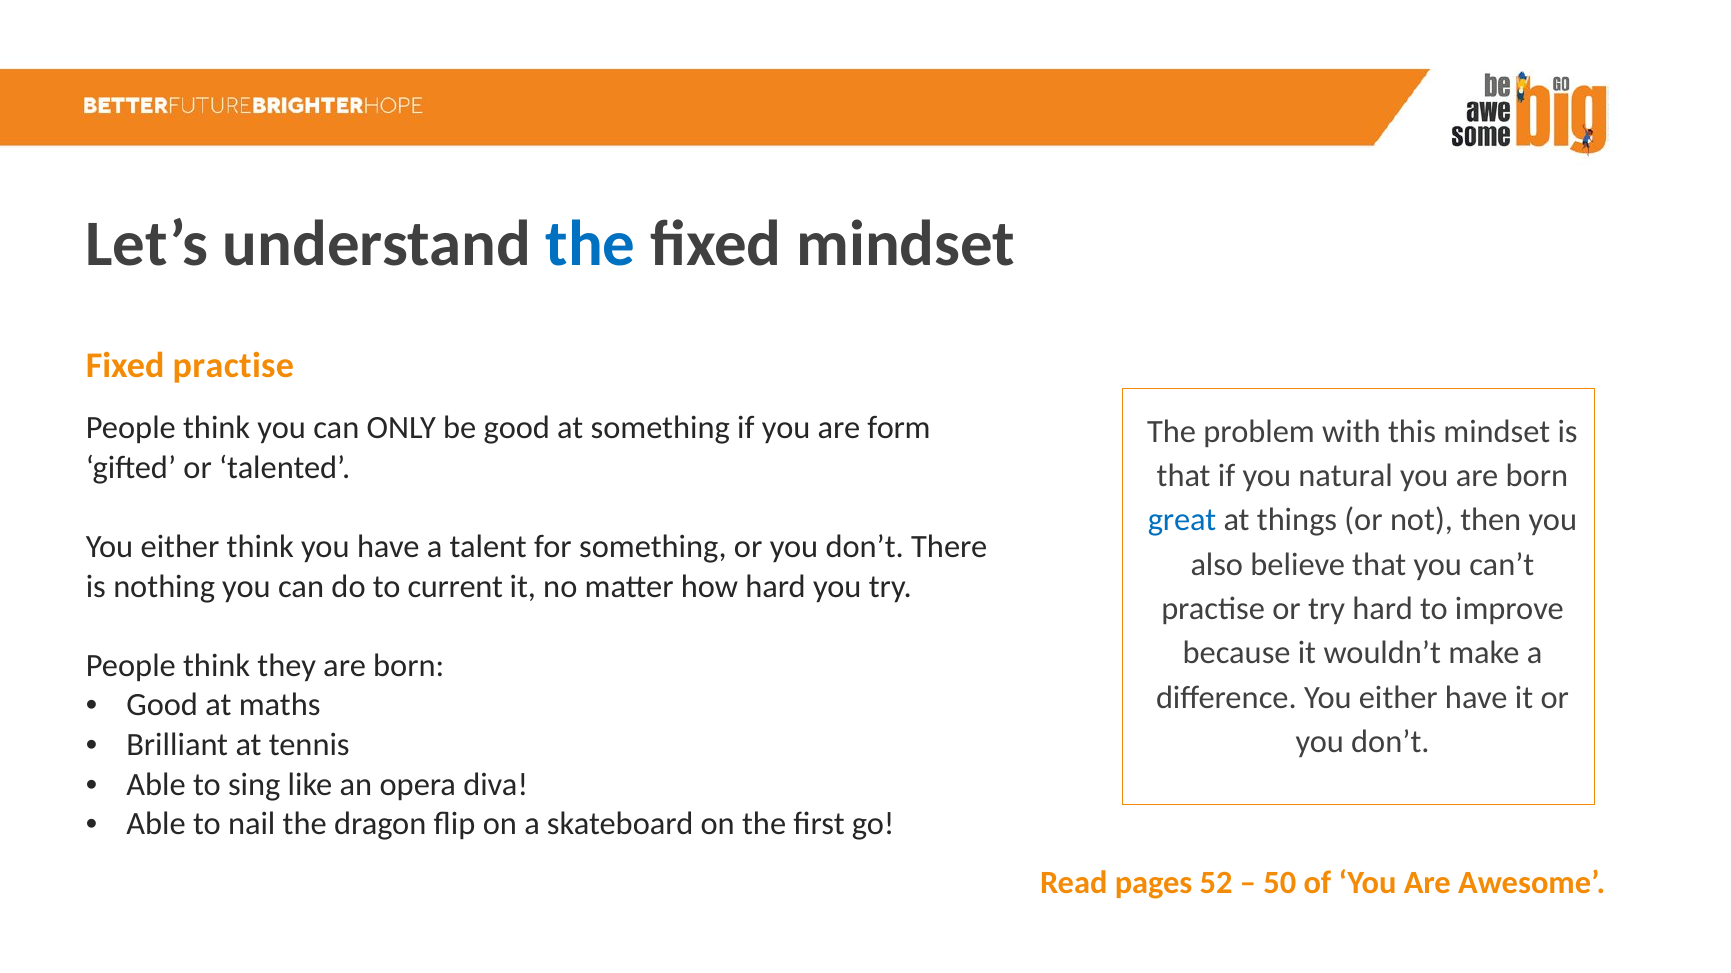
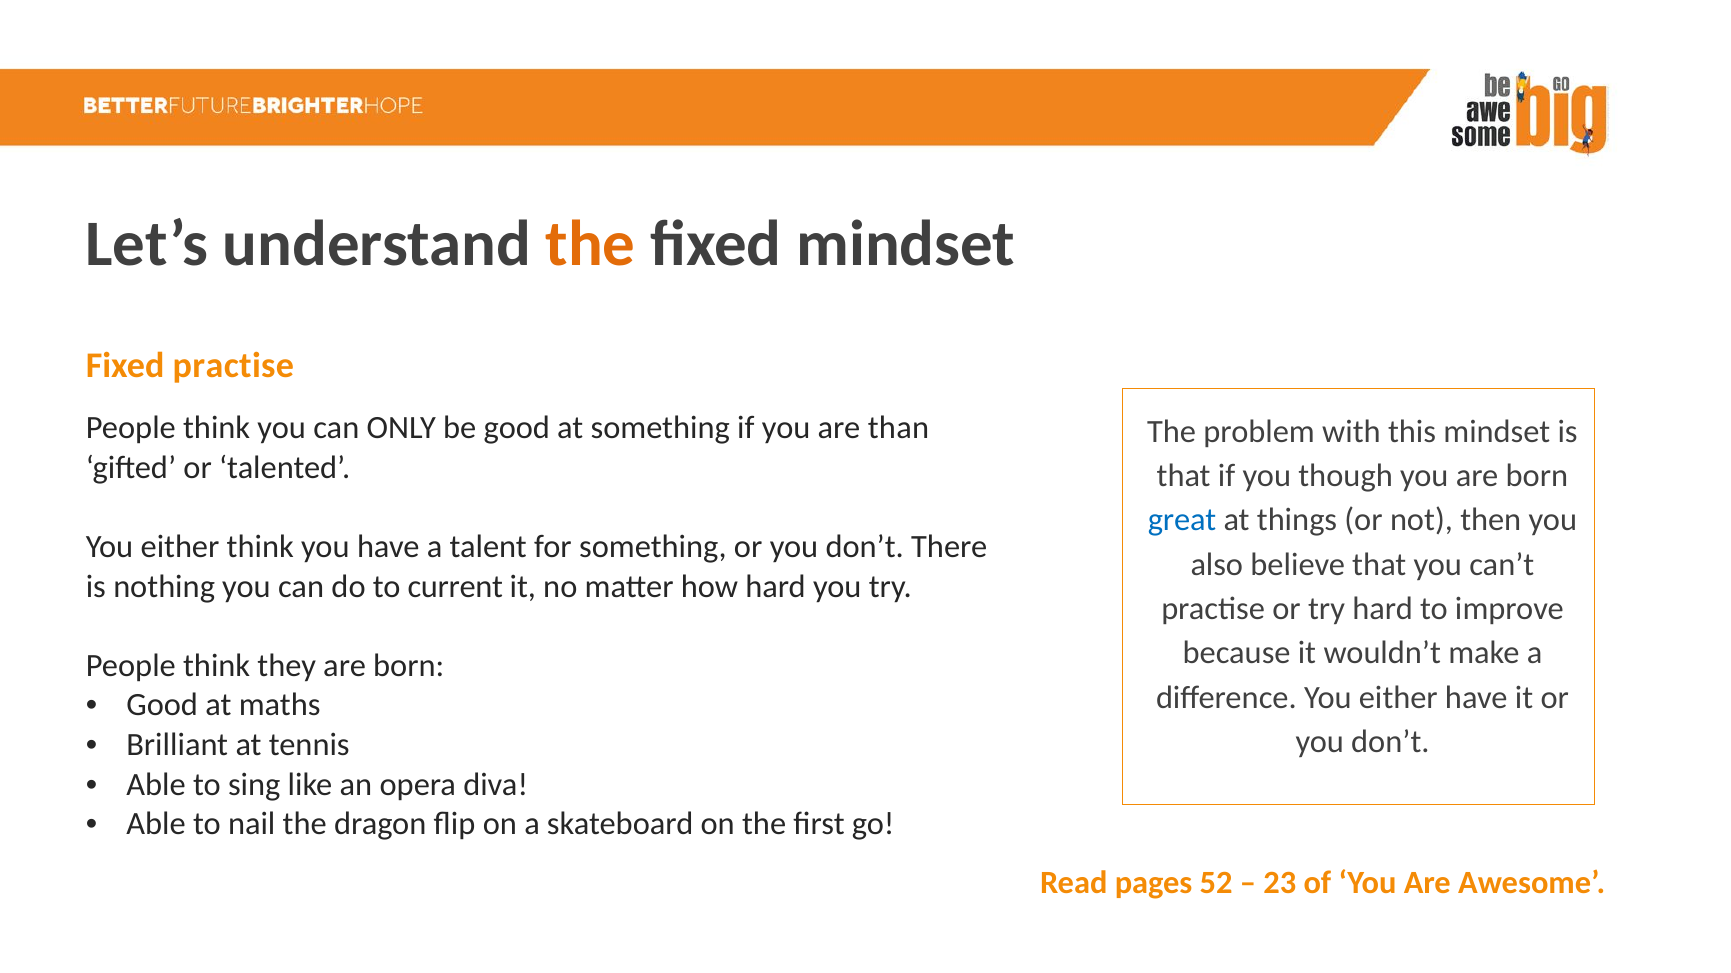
the at (591, 245) colour: blue -> orange
form: form -> than
natural: natural -> though
50: 50 -> 23
